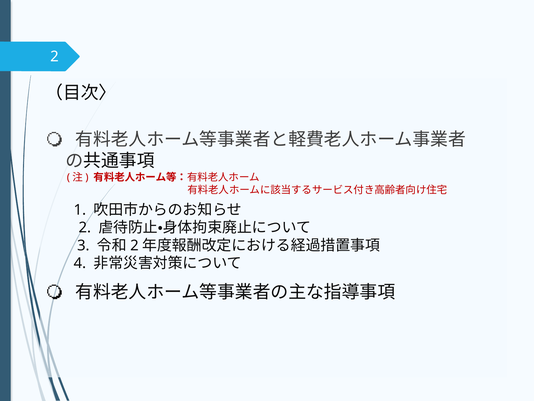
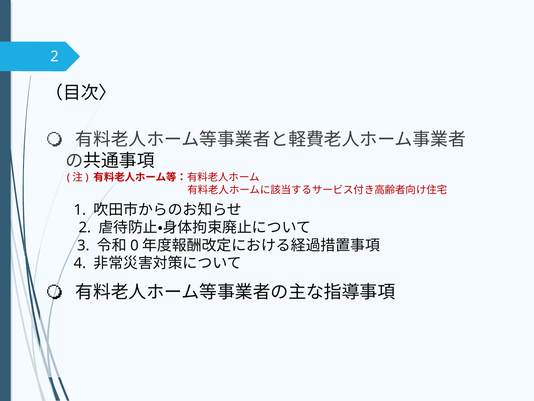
2 at (134, 245): 2 -> 0
